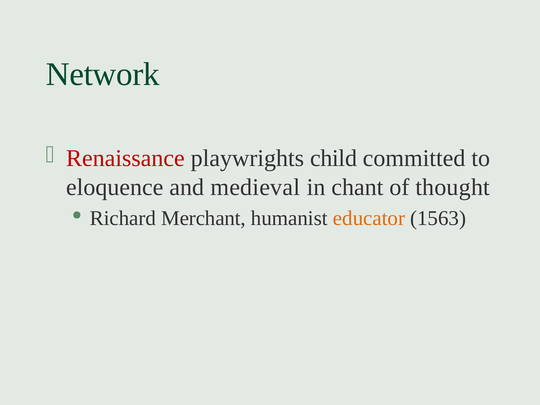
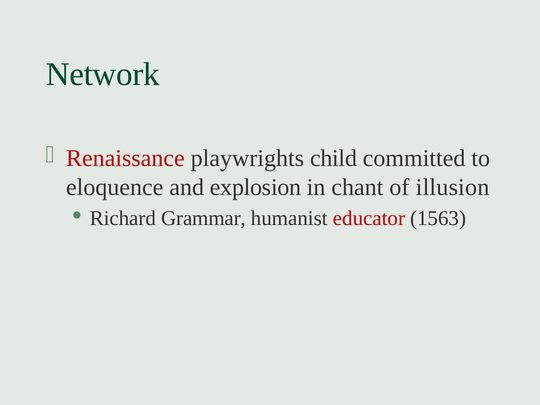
medieval: medieval -> explosion
thought: thought -> illusion
Merchant: Merchant -> Grammar
educator colour: orange -> red
